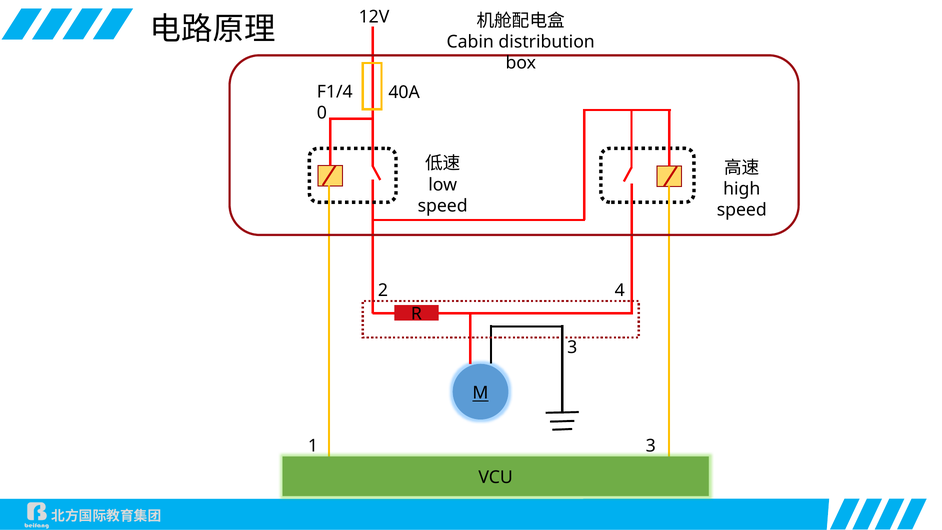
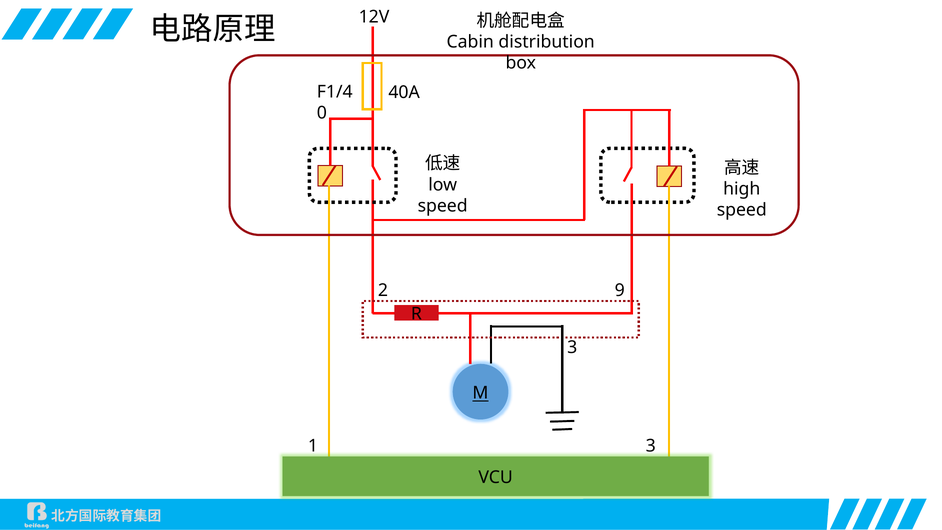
2 4: 4 -> 9
